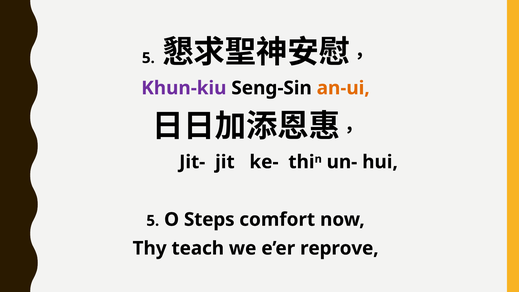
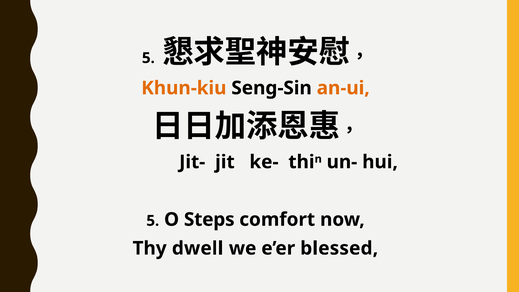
Khun-kiu colour: purple -> orange
teach: teach -> dwell
reprove: reprove -> blessed
